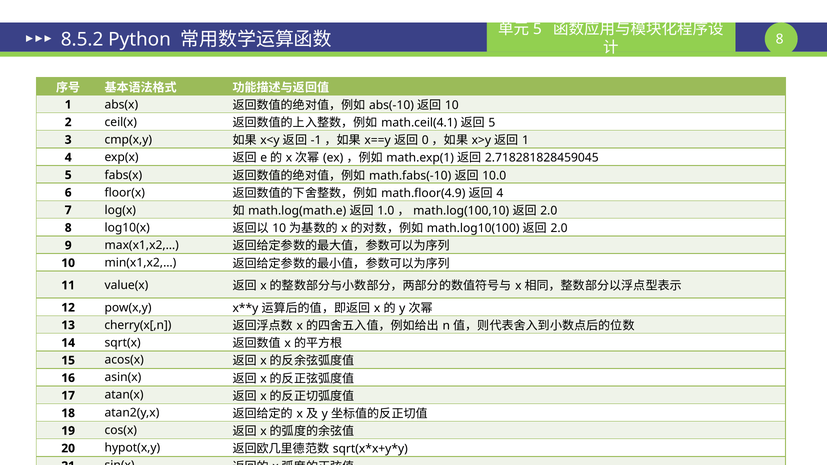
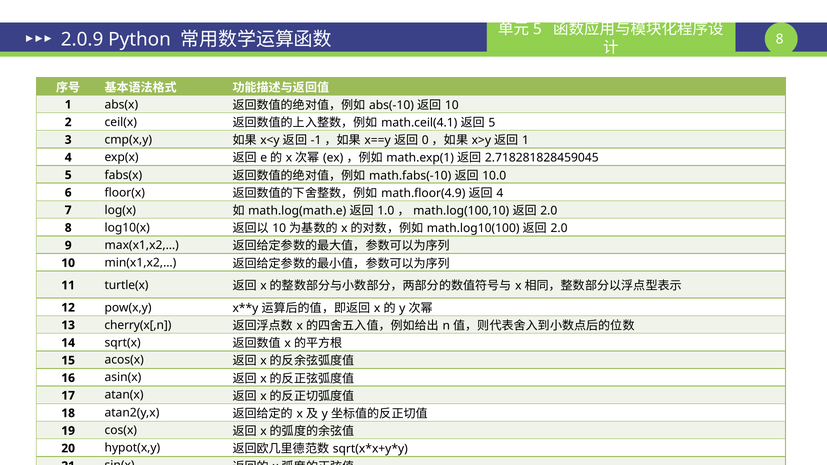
8.5.2: 8.5.2 -> 2.0.9
value(x: value(x -> turtle(x
